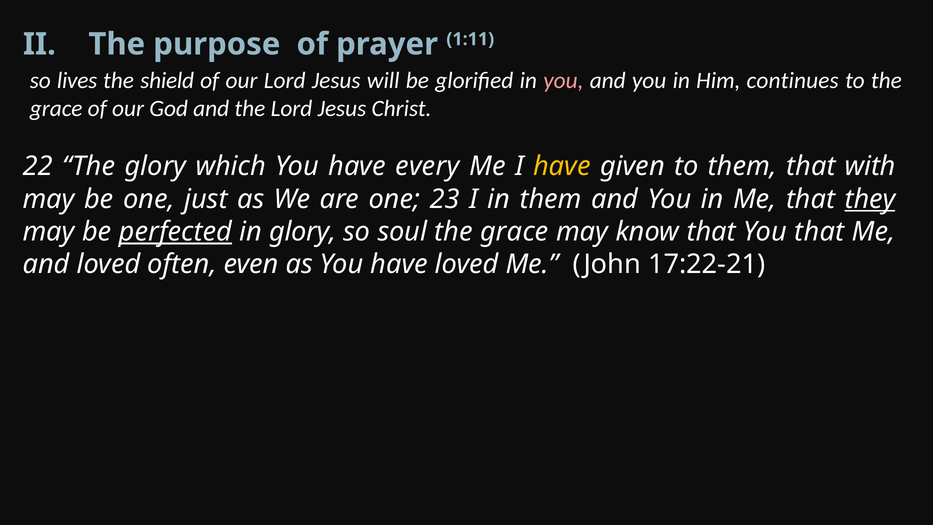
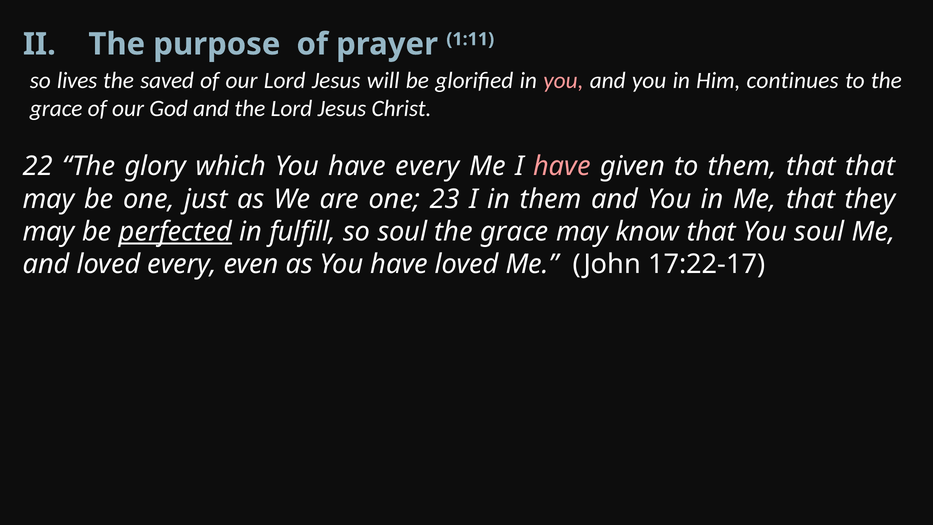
shield: shield -> saved
have at (562, 166) colour: yellow -> pink
that with: with -> that
they underline: present -> none
in glory: glory -> fulfill
You that: that -> soul
loved often: often -> every
17:22-21: 17:22-21 -> 17:22-17
